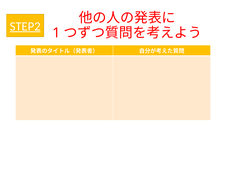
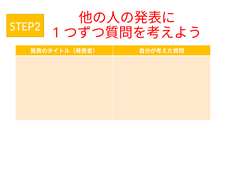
STEP2 underline: present -> none
